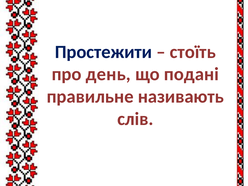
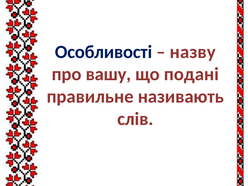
Простежити: Простежити -> Особливості
стоїть: стоїть -> назву
день: день -> вашу
